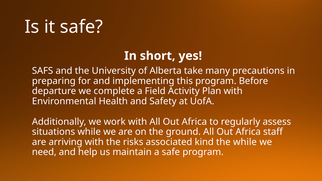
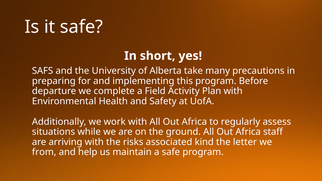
the while: while -> letter
need: need -> from
